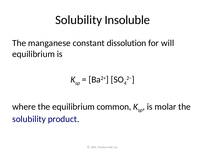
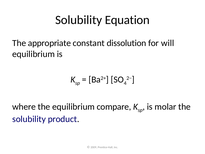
Insoluble: Insoluble -> Equation
manganese: manganese -> appropriate
common: common -> compare
